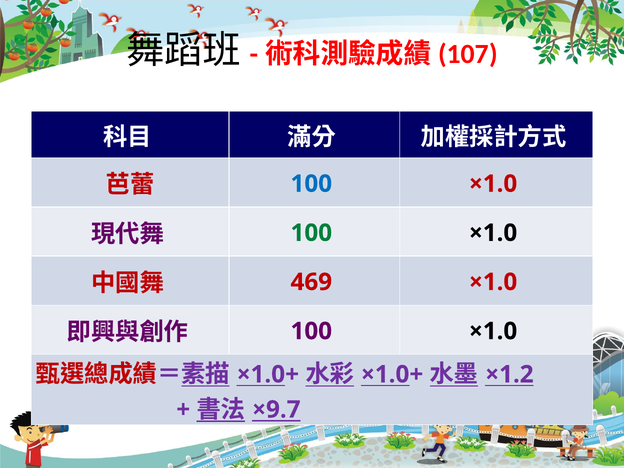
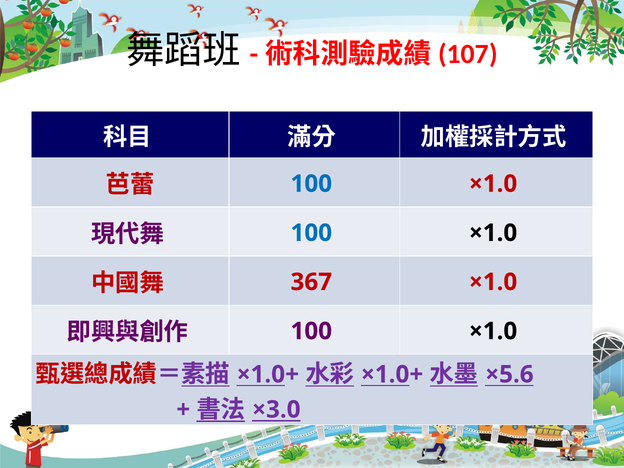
100 at (311, 233) colour: green -> blue
469: 469 -> 367
×1.2: ×1.2 -> ×5.6
×9.7: ×9.7 -> ×3.0
